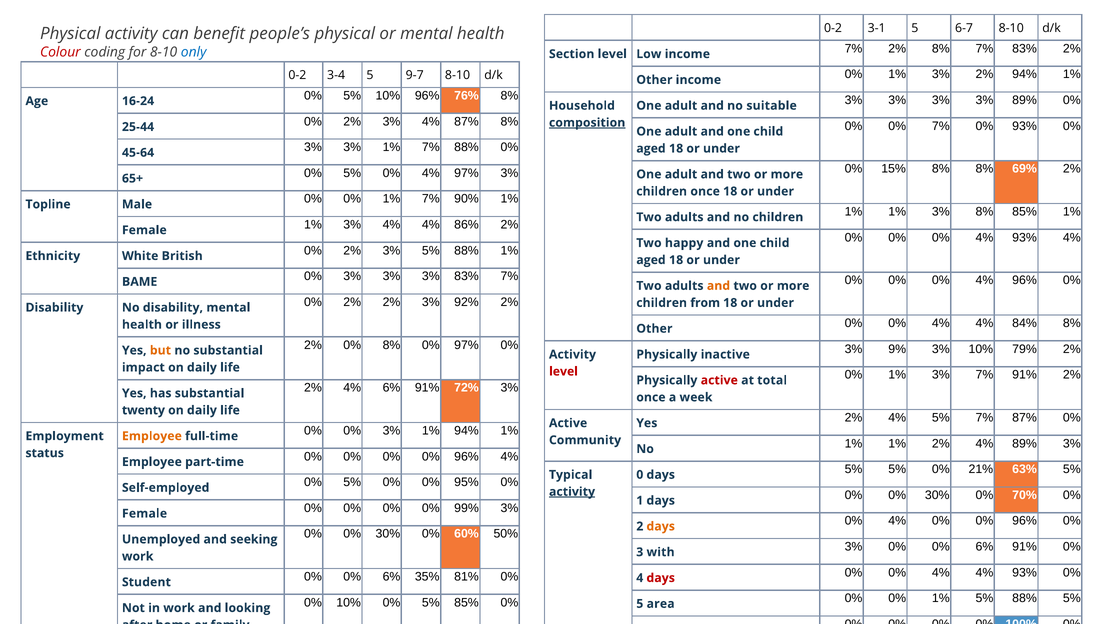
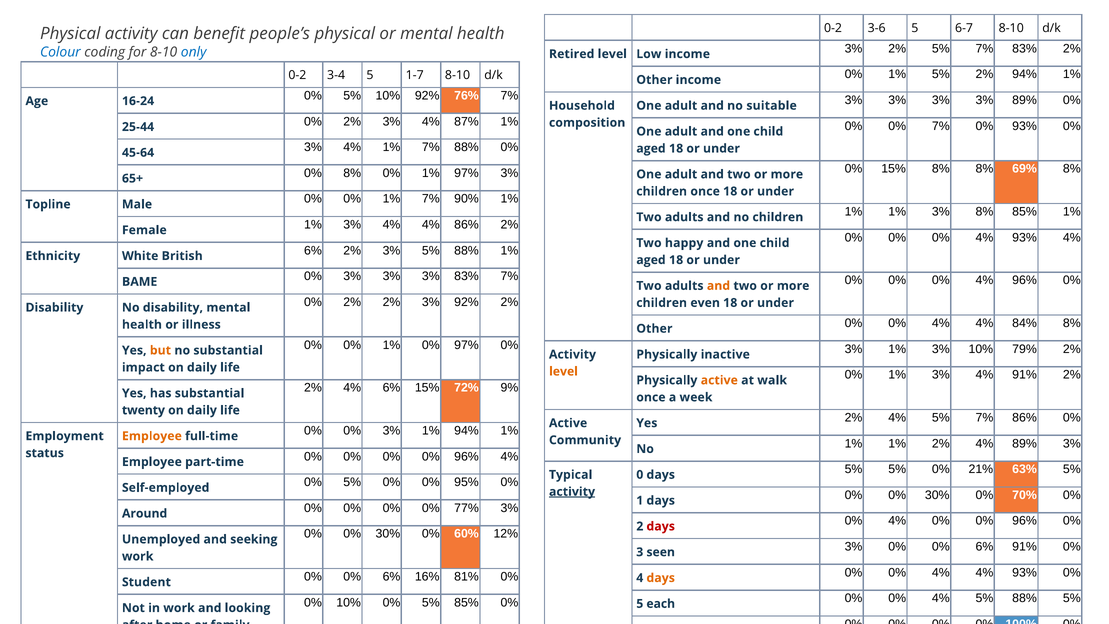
3-1: 3-1 -> 3-6
Colour colour: red -> blue
Section: Section -> Retired
income 7%: 7% -> 3%
2% 8%: 8% -> 5%
9-7: 9-7 -> 1-7
income 0% 1% 3%: 3% -> 5%
10% 96%: 96% -> 92%
76% 8%: 8% -> 7%
composition underline: present -> none
87% 8%: 8% -> 1%
45-64 3% 3%: 3% -> 4%
69% 2%: 2% -> 8%
65+ 0% 5%: 5% -> 8%
4% at (431, 173): 4% -> 1%
British 0%: 0% -> 6%
from: from -> even
2% at (313, 345): 2% -> 0%
8% at (392, 345): 8% -> 1%
inactive 3% 9%: 9% -> 1%
level at (563, 371) colour: red -> orange
0% 1% 3% 7%: 7% -> 4%
active at (719, 380) colour: red -> orange
total: total -> walk
4% 6% 91%: 91% -> 15%
72% 3%: 3% -> 9%
7% 87%: 87% -> 86%
Female at (145, 513): Female -> Around
99%: 99% -> 77%
days at (661, 526) colour: orange -> red
50%: 50% -> 12%
with: with -> seen
days at (661, 578) colour: red -> orange
35%: 35% -> 16%
area: area -> each
1% at (941, 598): 1% -> 4%
